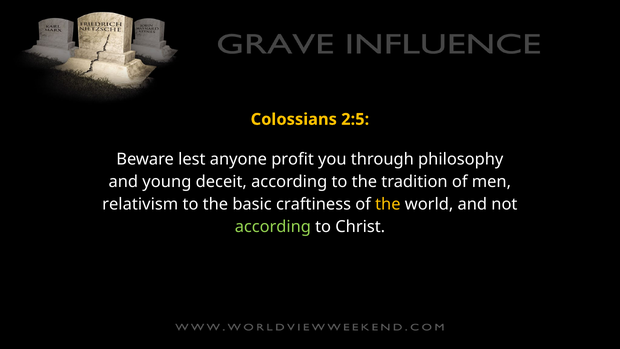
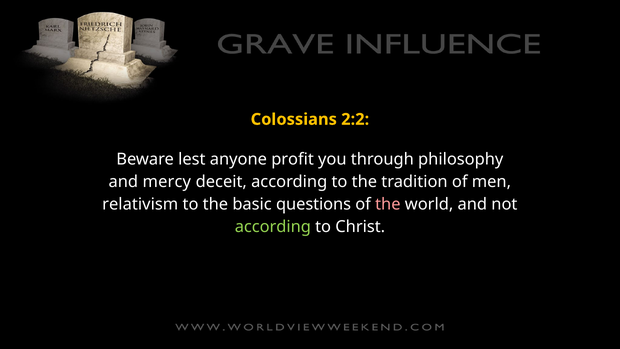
2:5: 2:5 -> 2:2
young: young -> mercy
craftiness: craftiness -> questions
the at (388, 204) colour: yellow -> pink
